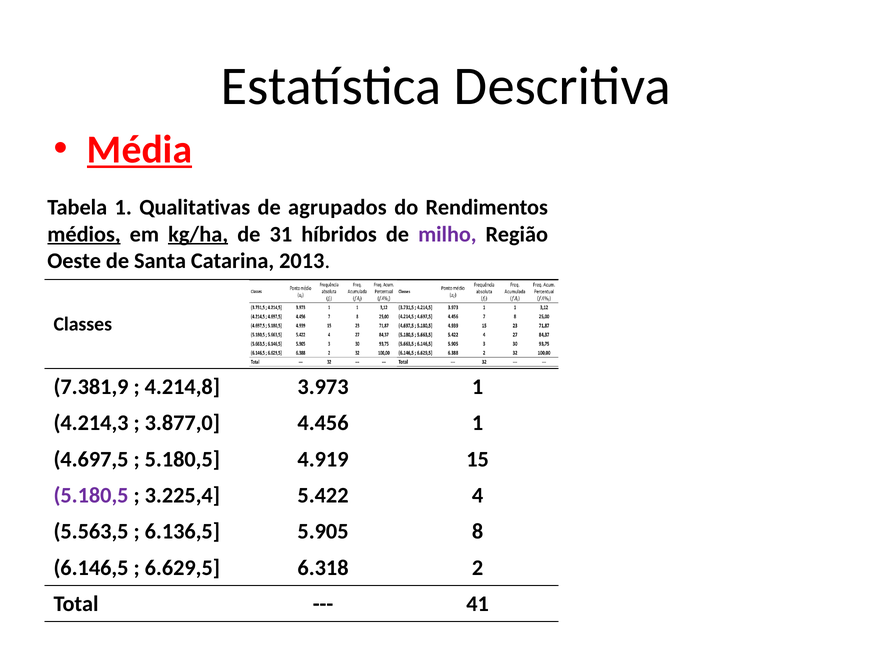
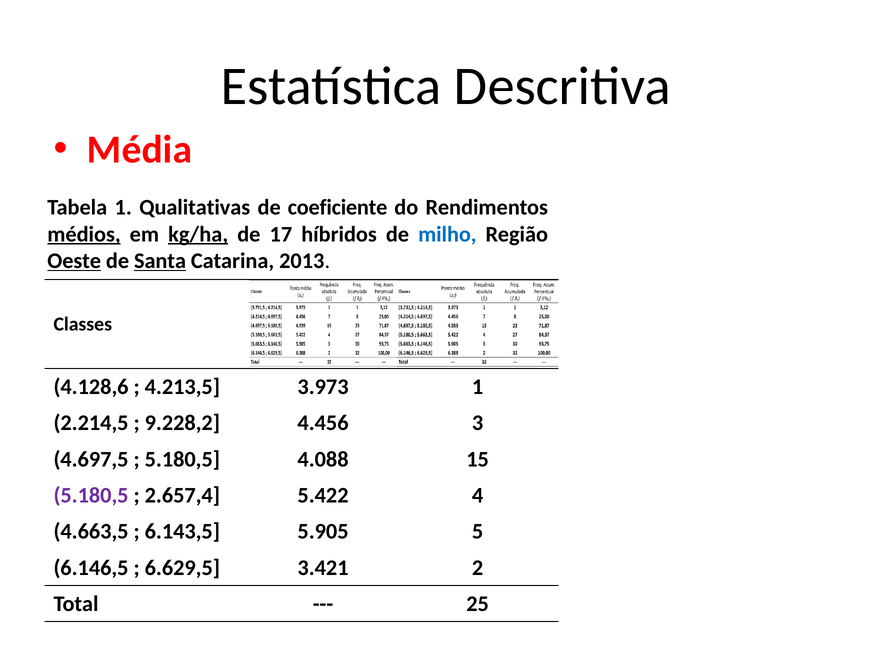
Média underline: present -> none
agrupados: agrupados -> coeficiente
31: 31 -> 17
milho colour: purple -> blue
Oeste underline: none -> present
Santa underline: none -> present
7.381,9: 7.381,9 -> 4.128,6
4.214,8: 4.214,8 -> 4.213,5
4.214,3: 4.214,3 -> 2.214,5
3.877,0: 3.877,0 -> 9.228,2
4.456 1: 1 -> 3
4.919: 4.919 -> 4.088
3.225,4: 3.225,4 -> 2.657,4
5.563,5: 5.563,5 -> 4.663,5
6.136,5: 6.136,5 -> 6.143,5
8: 8 -> 5
6.318: 6.318 -> 3.421
41: 41 -> 25
